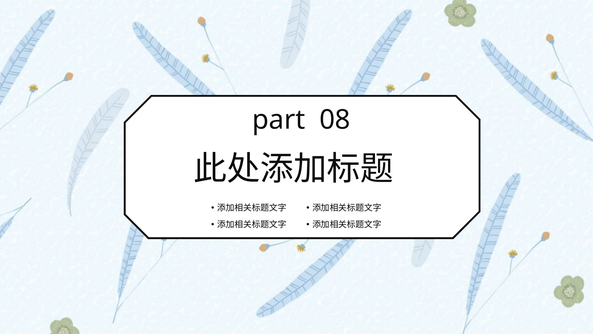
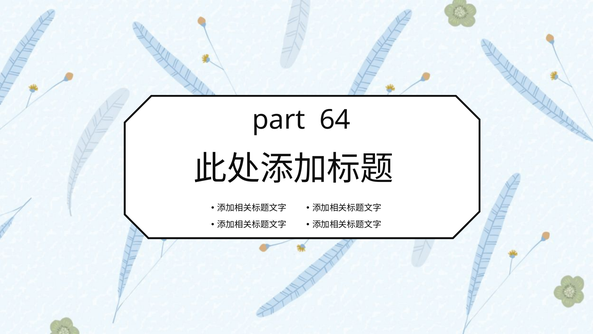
08: 08 -> 64
